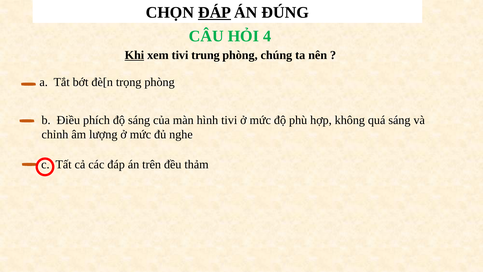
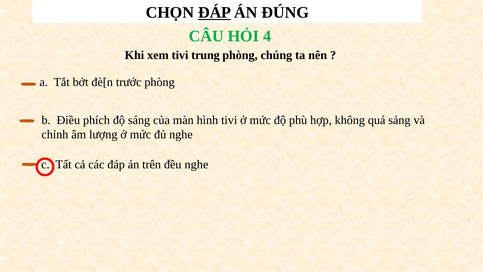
Khi underline: present -> none
trọng: trọng -> trước
đều thảm: thảm -> nghe
